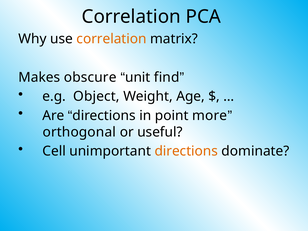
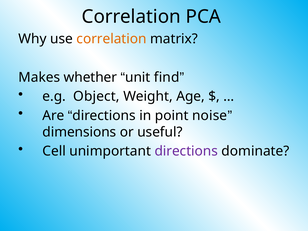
obscure: obscure -> whether
more: more -> noise
orthogonal: orthogonal -> dimensions
directions at (186, 151) colour: orange -> purple
